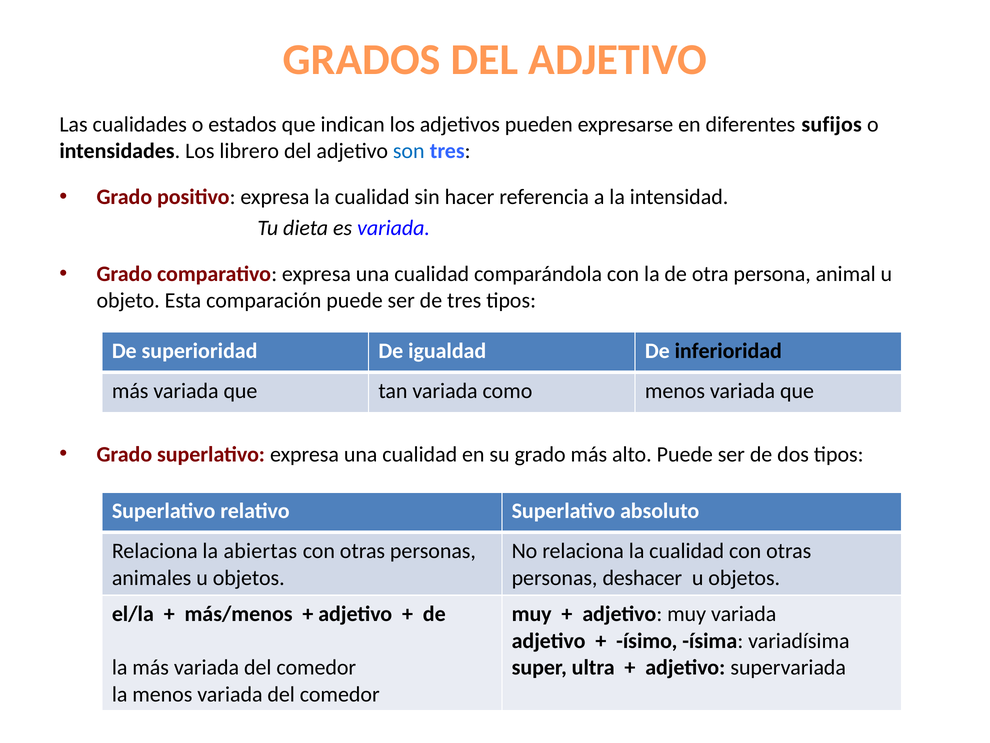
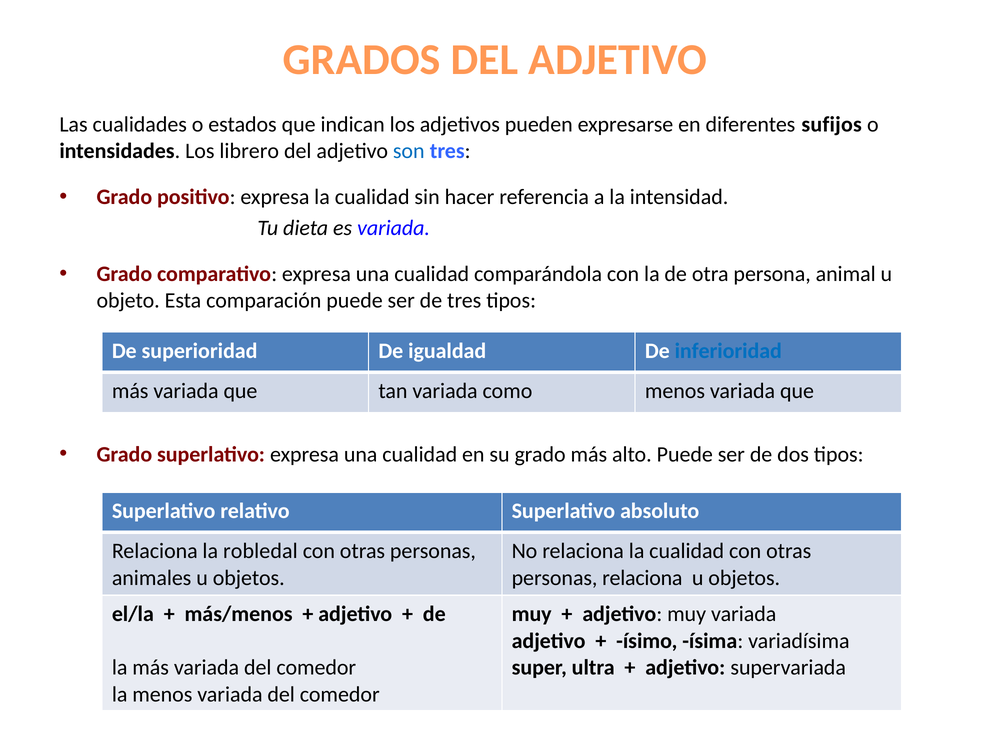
inferioridad colour: black -> blue
abiertas: abiertas -> robledal
personas deshacer: deshacer -> relaciona
